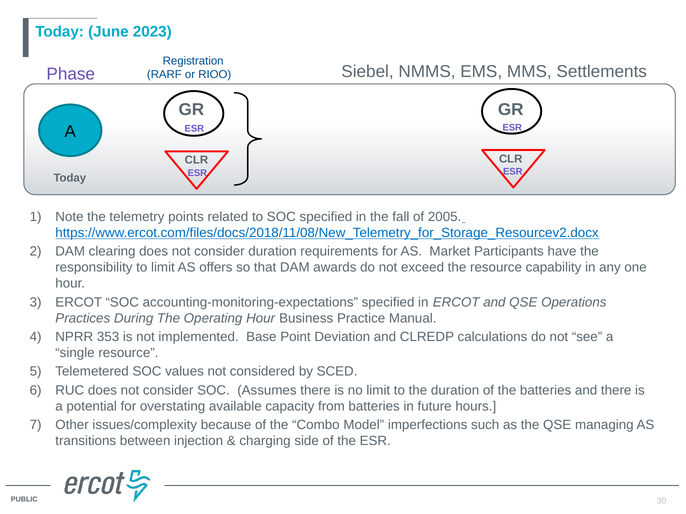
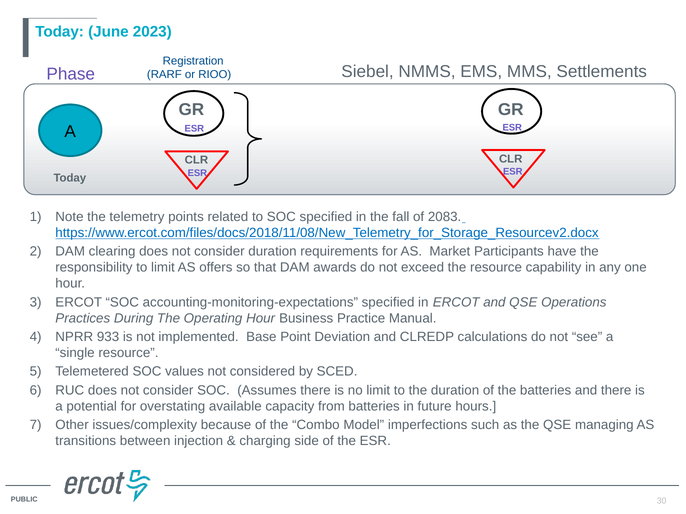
2005: 2005 -> 2083
353: 353 -> 933
